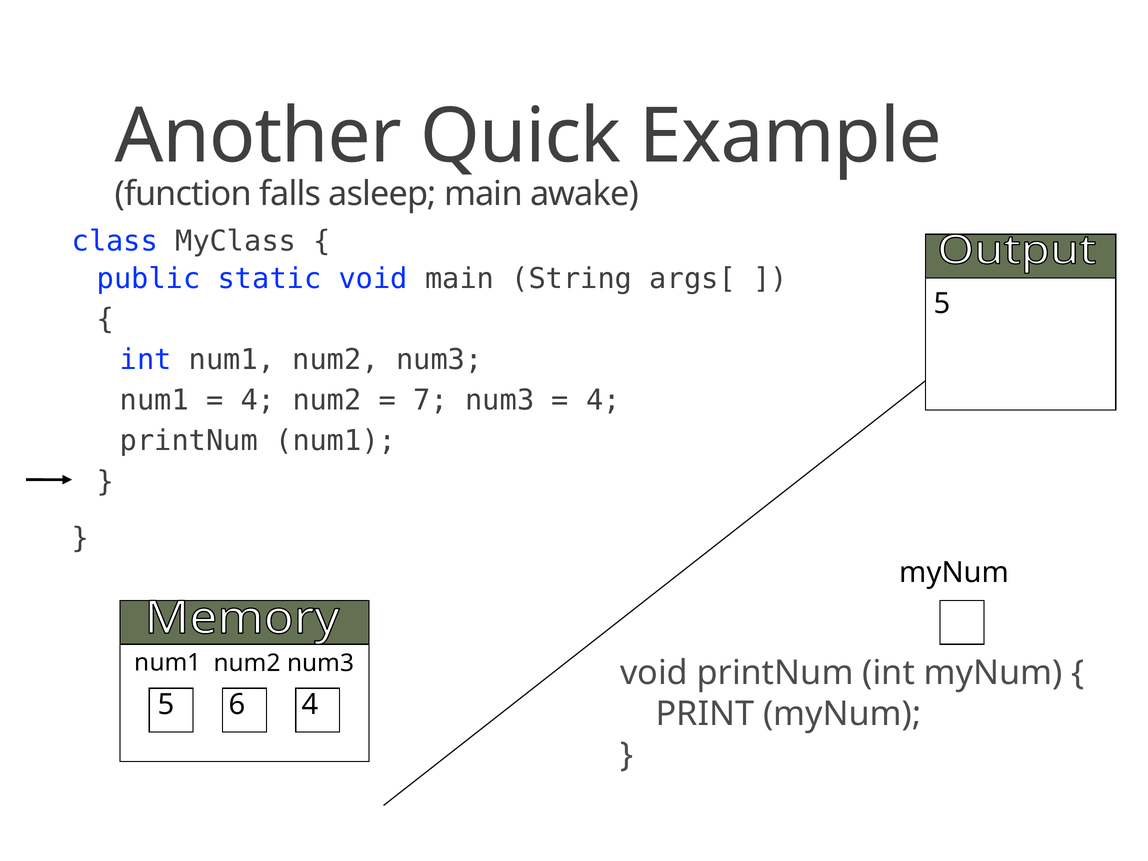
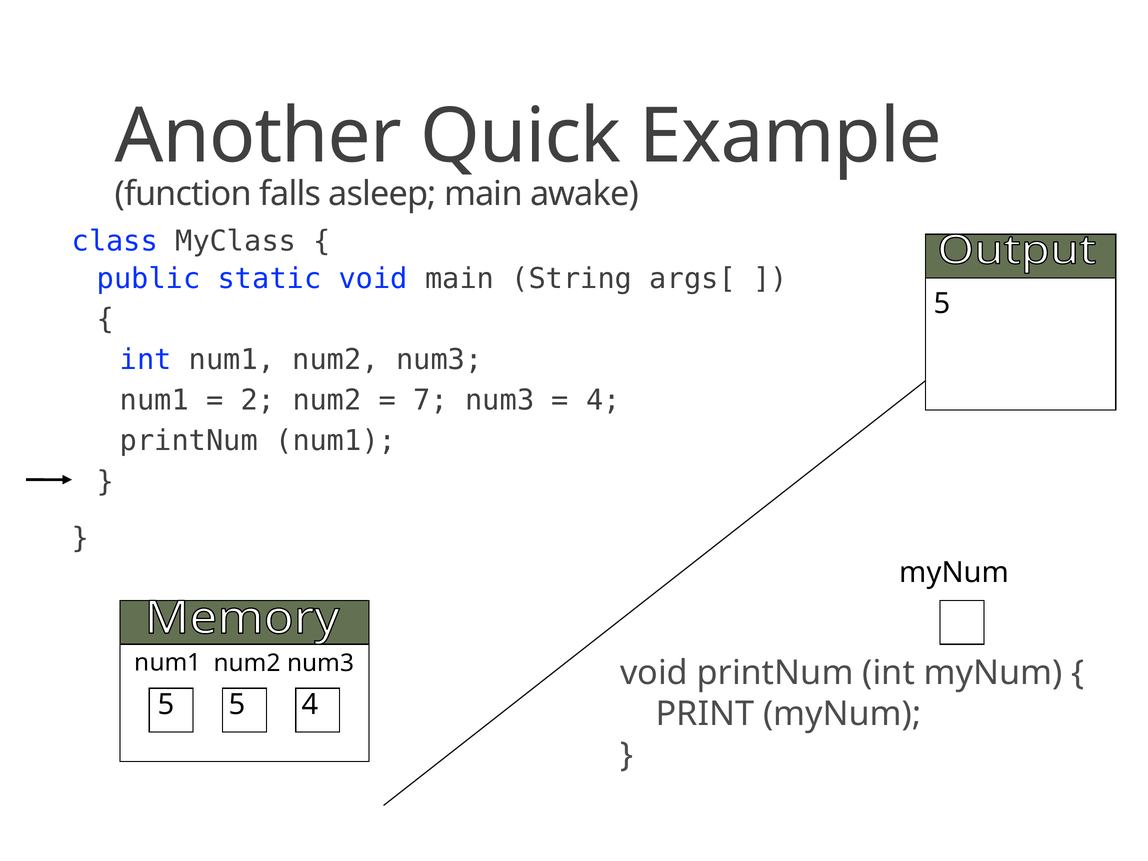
4 at (258, 400): 4 -> 2
5 6: 6 -> 5
